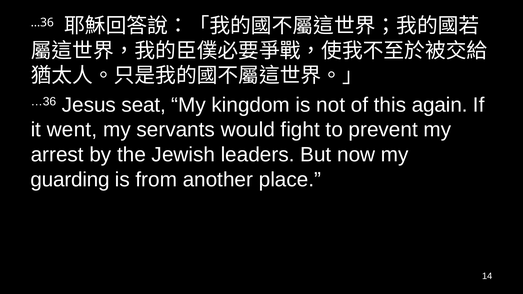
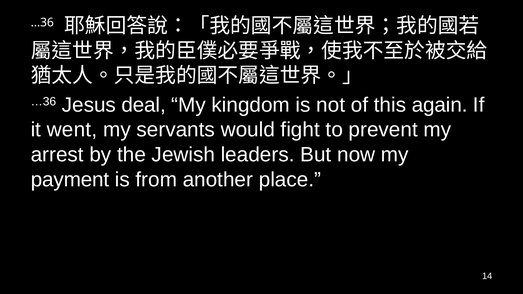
seat: seat -> deal
guarding: guarding -> payment
